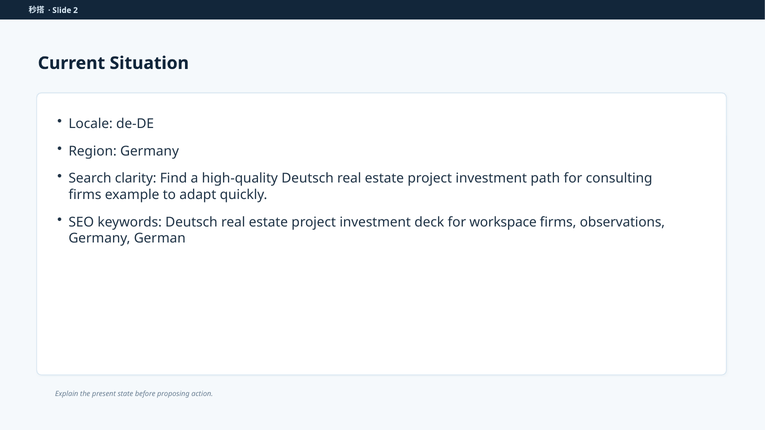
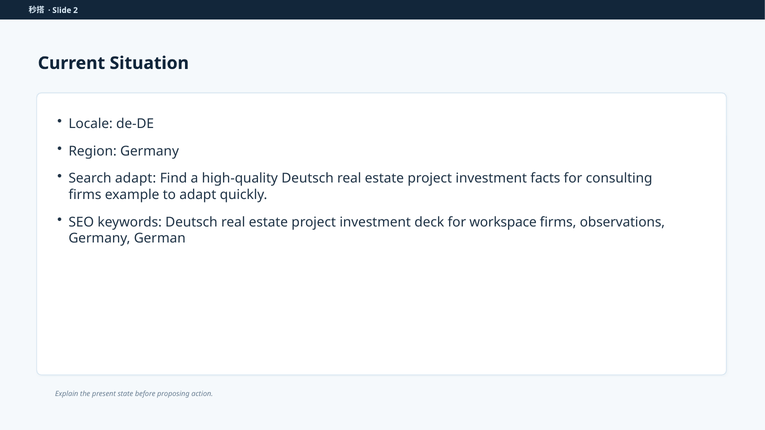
Search clarity: clarity -> adapt
path: path -> facts
